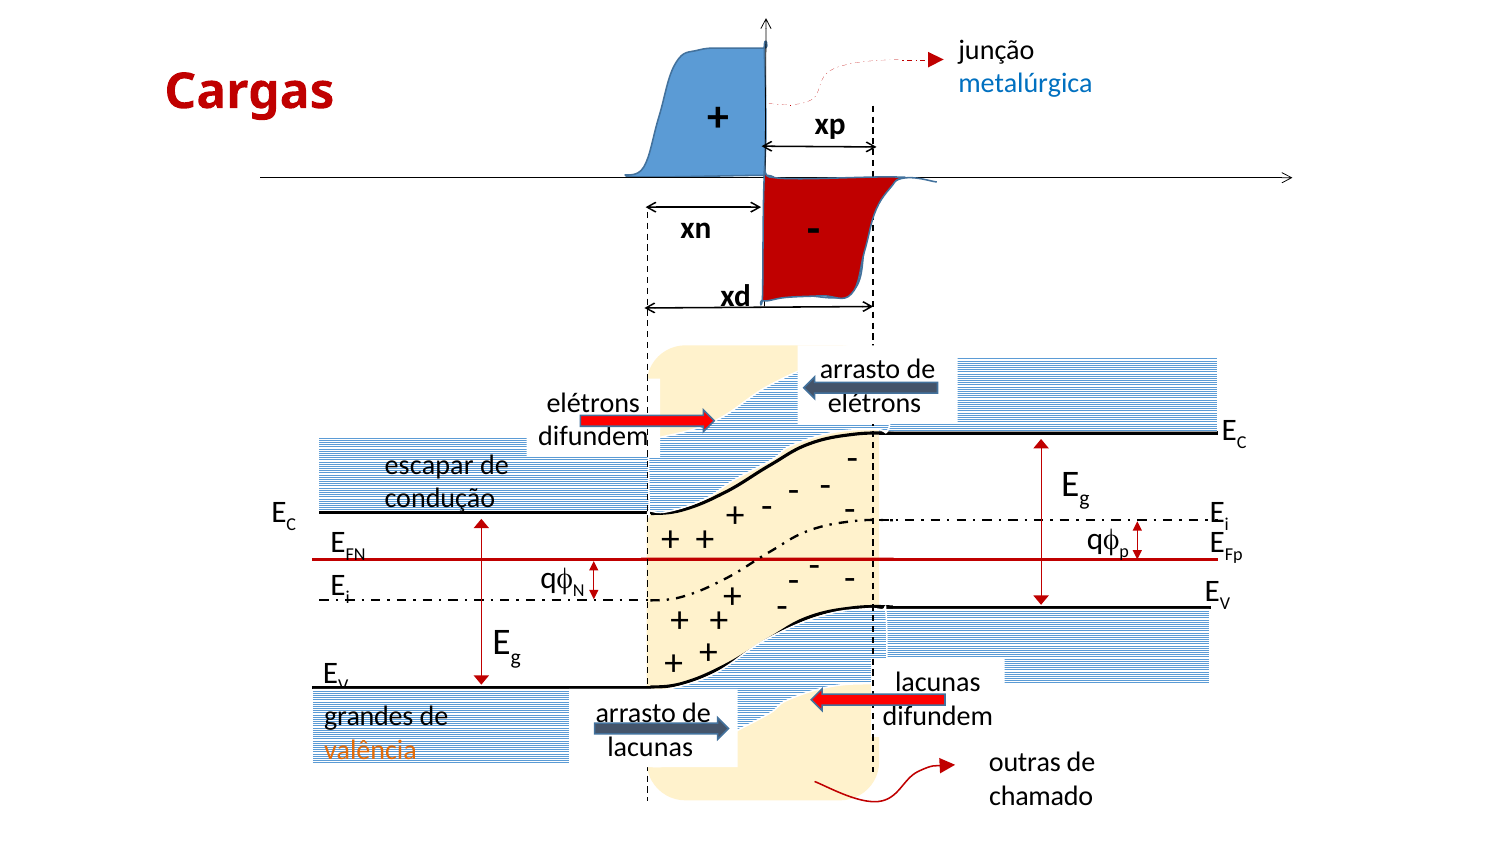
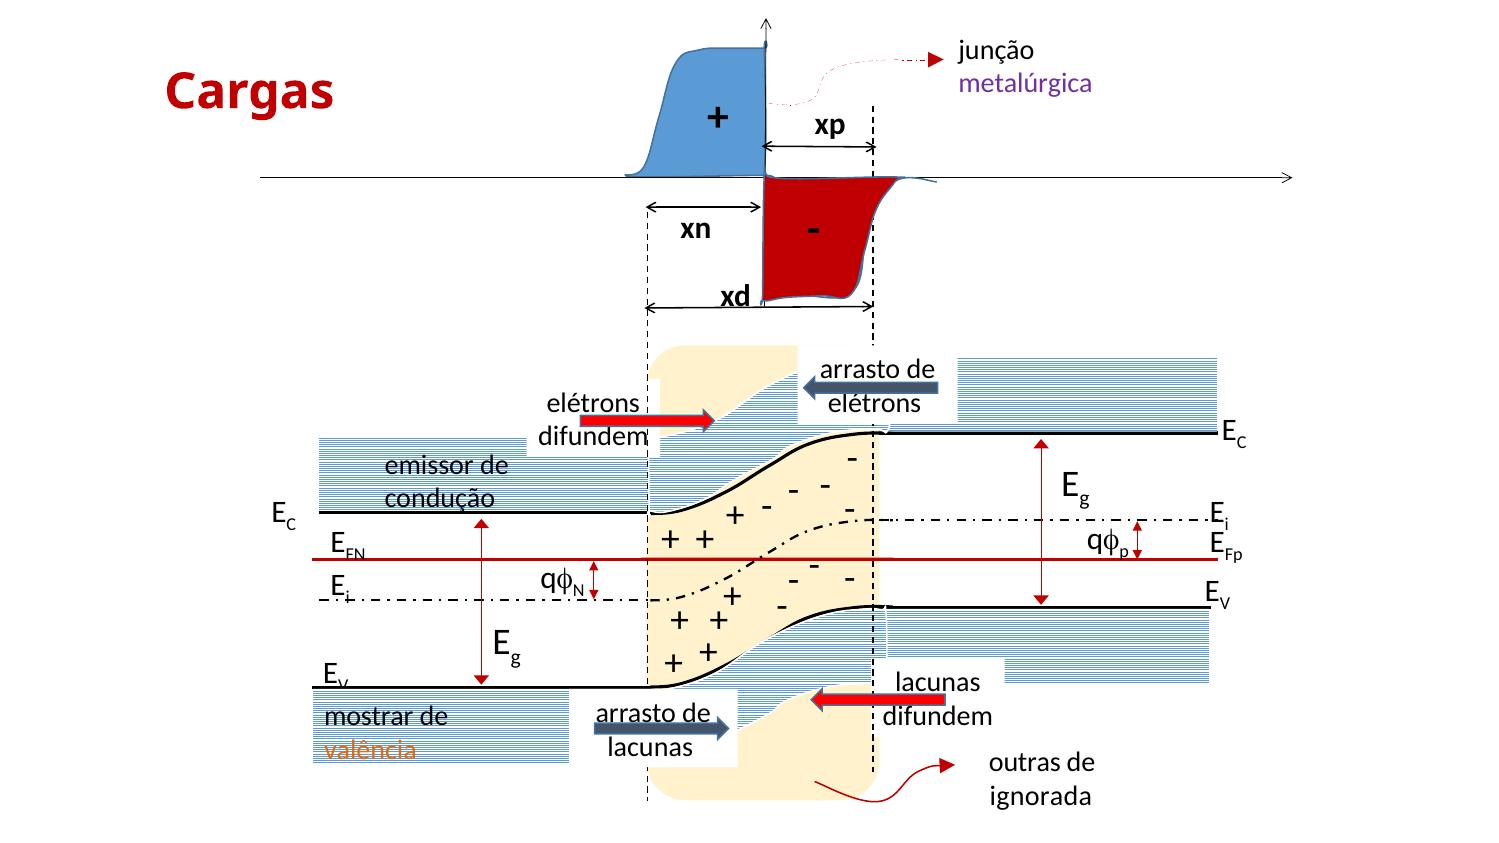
metalúrgica colour: blue -> purple
escapar: escapar -> emissor
grandes: grandes -> mostrar
chamado: chamado -> ignorada
